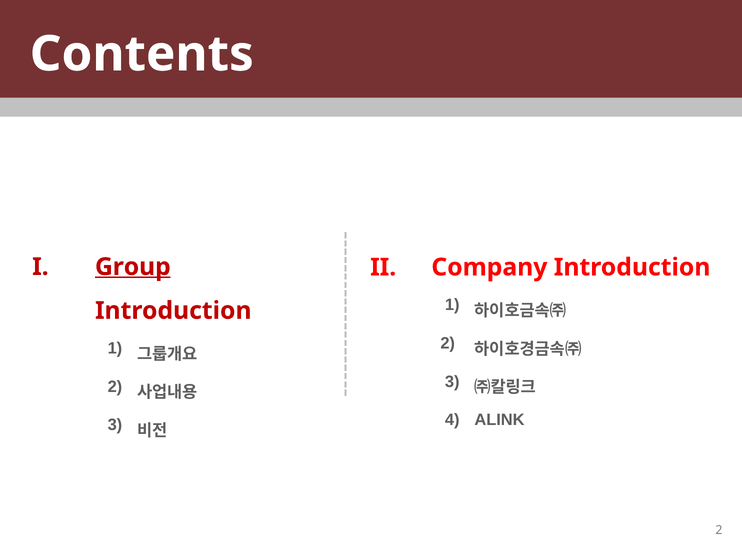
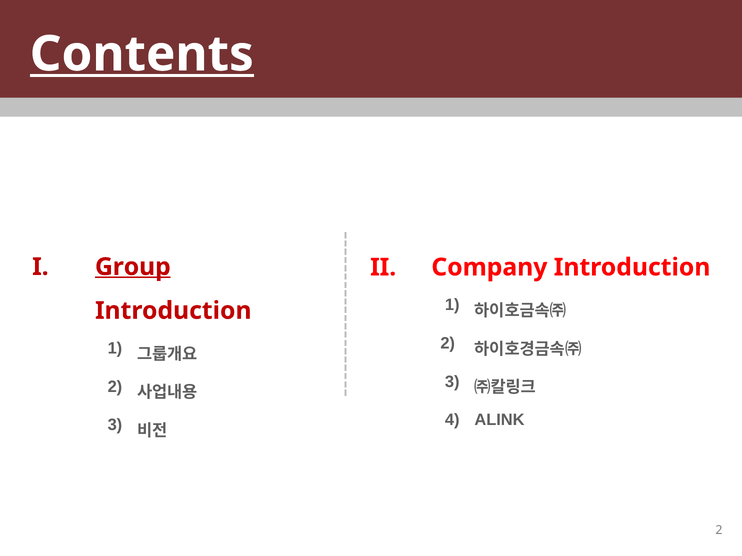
Contents underline: none -> present
